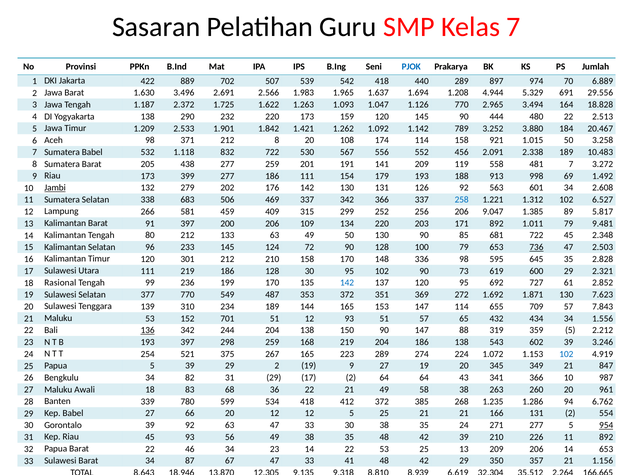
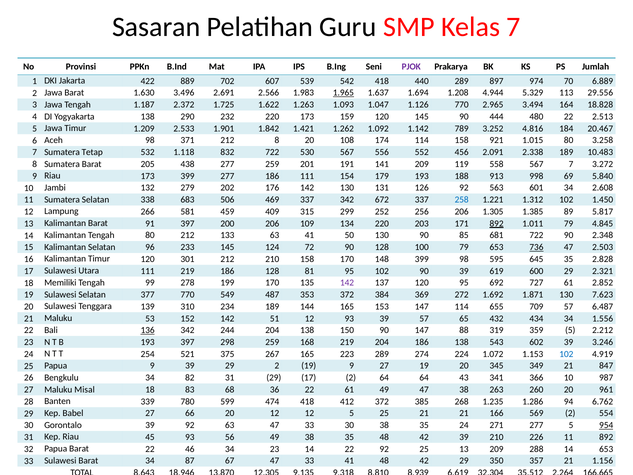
PJOK colour: blue -> purple
507: 507 -> 607
1.965 underline: none -> present
691: 691 -> 113
3.880: 3.880 -> 4.816
1.015 50: 50 -> 80
Sumatera Babel: Babel -> Tetap
558 481: 481 -> 567
1.492: 1.492 -> 5.840
Jambi underline: present -> none
342 366: 366 -> 672
6.527: 6.527 -> 1.450
9.047: 9.047 -> 1.305
892 at (497, 223) underline: none -> present
9.481: 9.481 -> 4.845
63 49: 49 -> 41
722 45: 45 -> 90
148 336: 336 -> 399
128 30: 30 -> 81
90 73: 73 -> 39
Rasional: Rasional -> Memiliki
236: 236 -> 278
142 at (347, 283) colour: blue -> purple
351: 351 -> 384
7.843: 7.843 -> 6.487
152 701: 701 -> 142
93 51: 51 -> 39
Papua 5: 5 -> 9
Awali: Awali -> Misal
22 21: 21 -> 61
49 58: 58 -> 47
534: 534 -> 474
166 131: 131 -> 569
22 53: 53 -> 92
209 206: 206 -> 288
